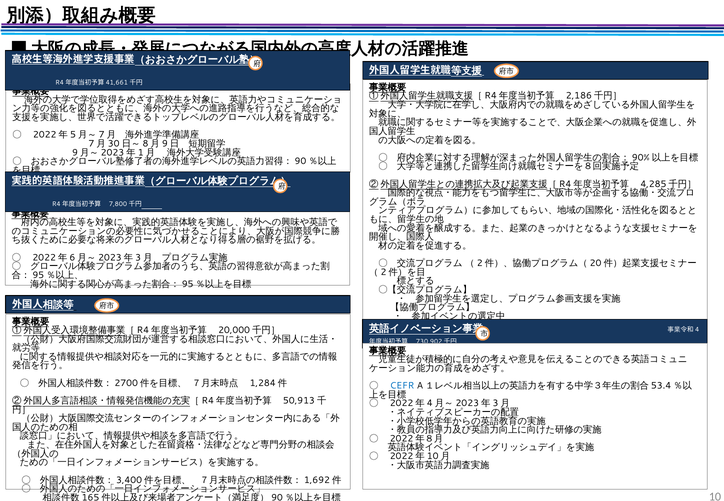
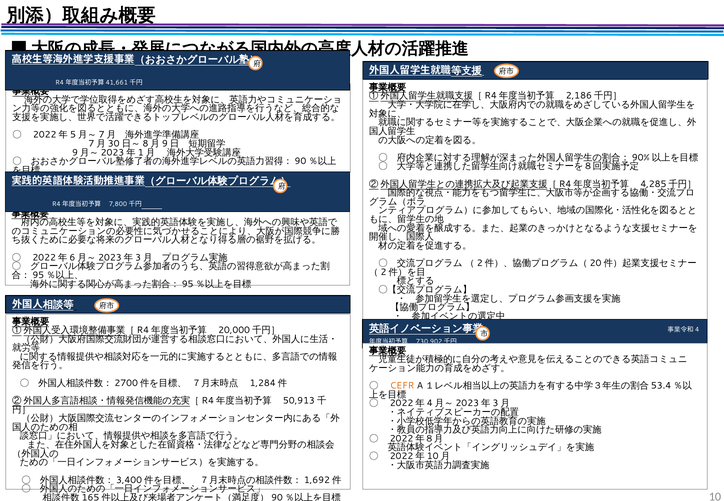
CEFR colour: blue -> orange
